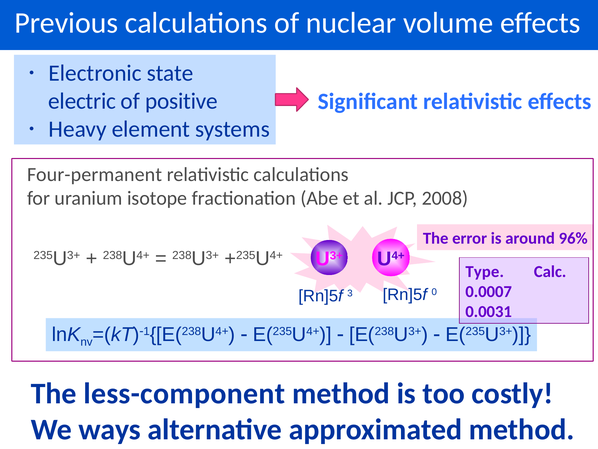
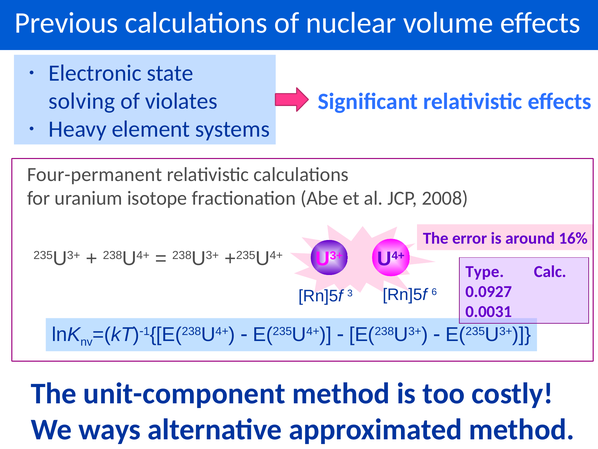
electric: electric -> solving
positive: positive -> violates
96%: 96% -> 16%
0.0007: 0.0007 -> 0.0927
0: 0 -> 6
less-component: less-component -> unit-component
